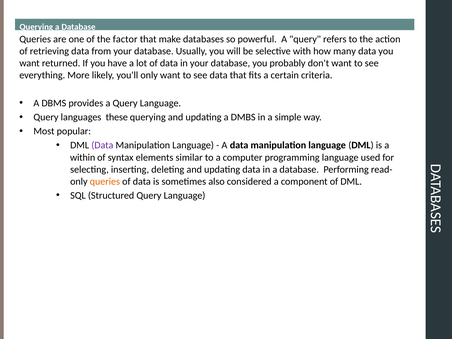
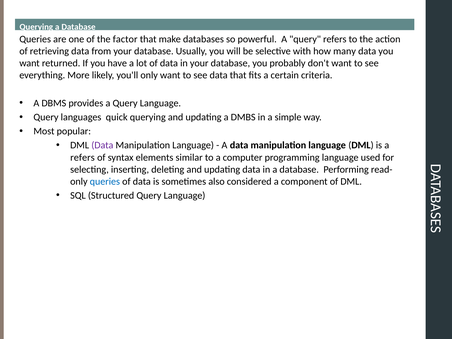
these: these -> quick
within at (83, 157): within -> refers
queries at (105, 181) colour: orange -> blue
